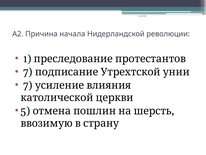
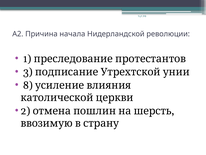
7 at (28, 72): 7 -> 3
7 at (28, 85): 7 -> 8
5: 5 -> 2
